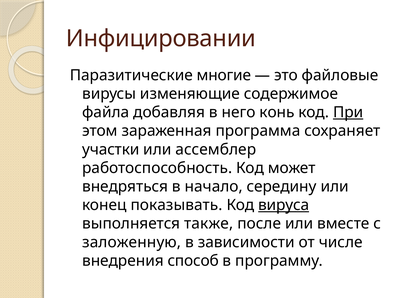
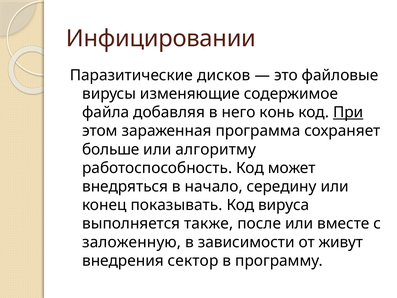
многие: многие -> дисков
участки: участки -> больше
ассемблер: ассемблер -> алгоритму
вируса underline: present -> none
числе: числе -> живут
способ: способ -> сектор
